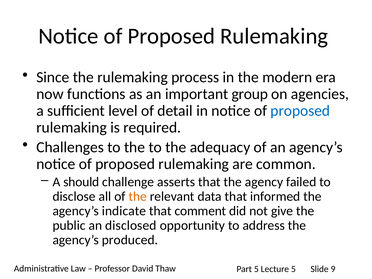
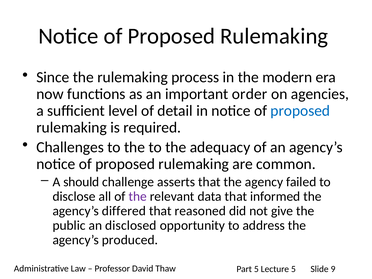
group: group -> order
the at (138, 196) colour: orange -> purple
indicate: indicate -> differed
comment: comment -> reasoned
